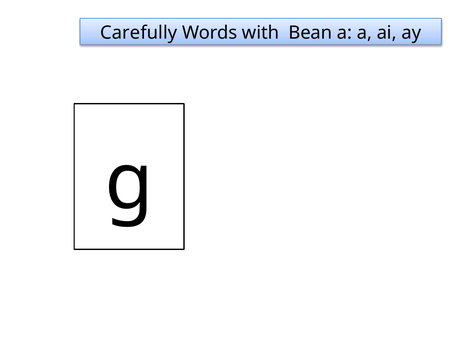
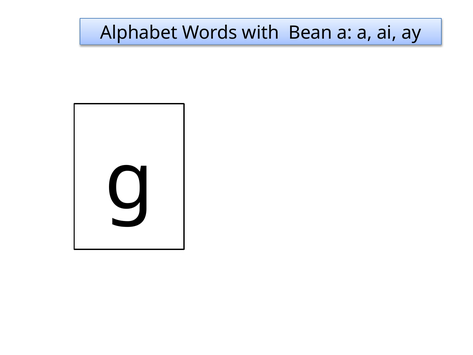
Carefully: Carefully -> Alphabet
